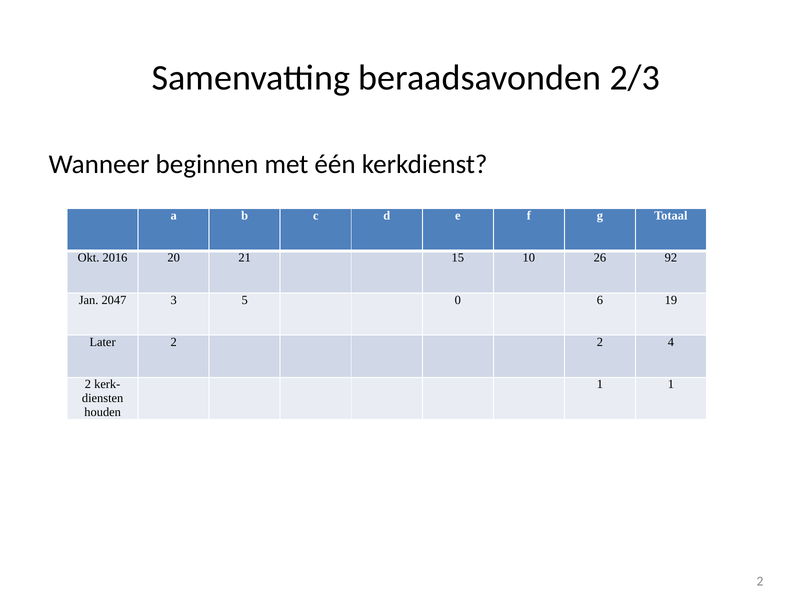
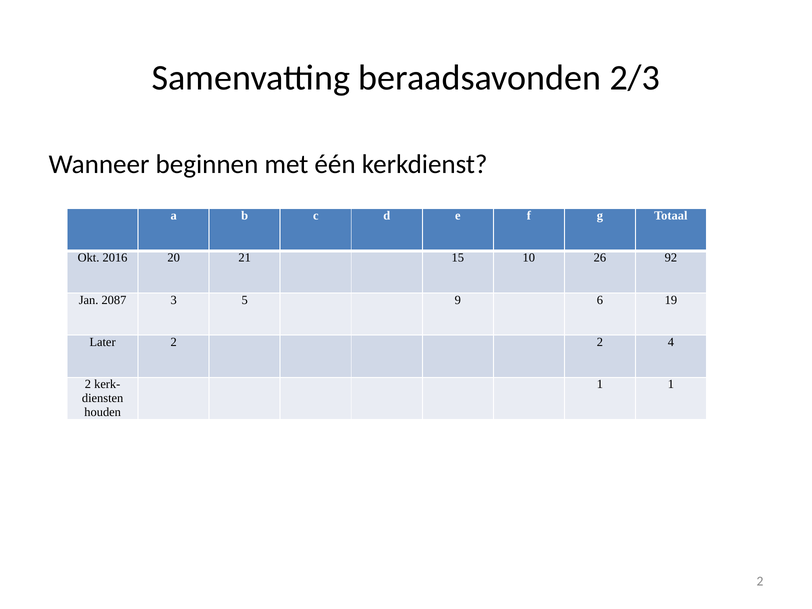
2047: 2047 -> 2087
0: 0 -> 9
